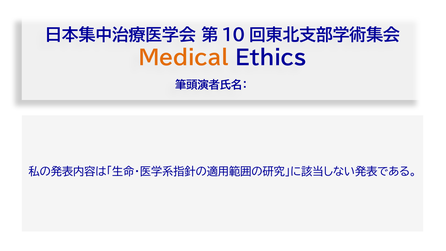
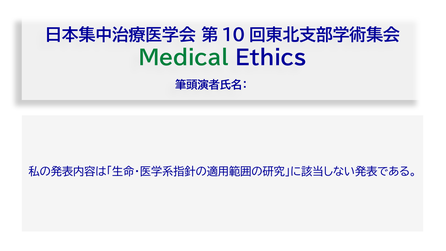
Medical colour: orange -> green
